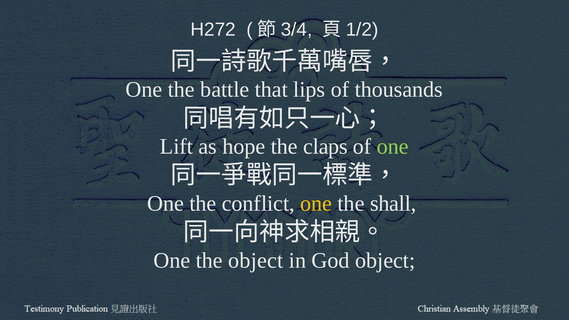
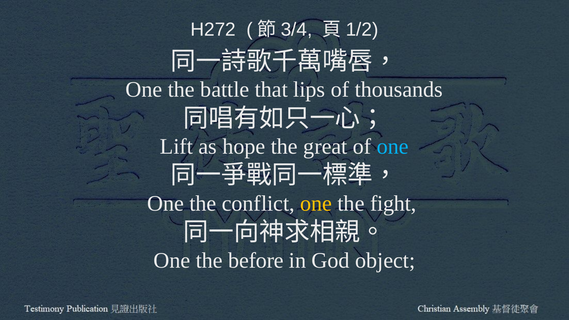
claps: claps -> great
one at (393, 147) colour: light green -> light blue
shall: shall -> fight
the object: object -> before
